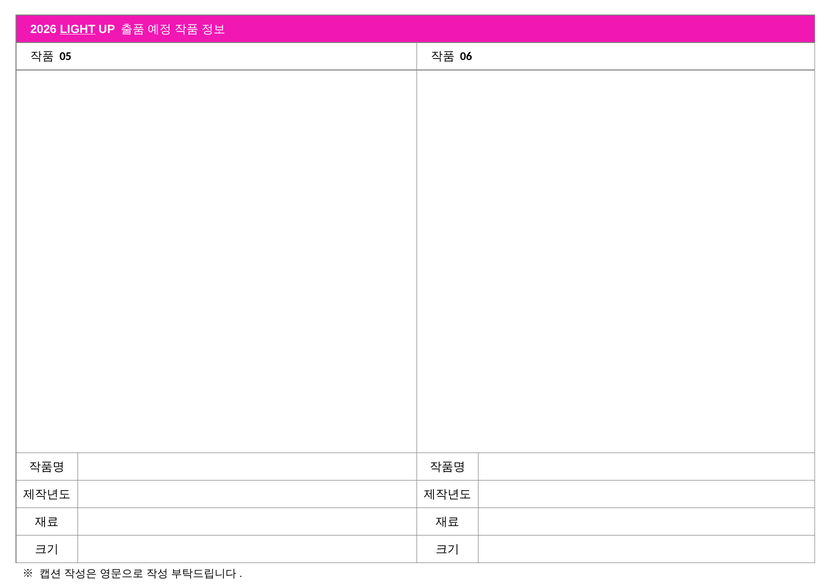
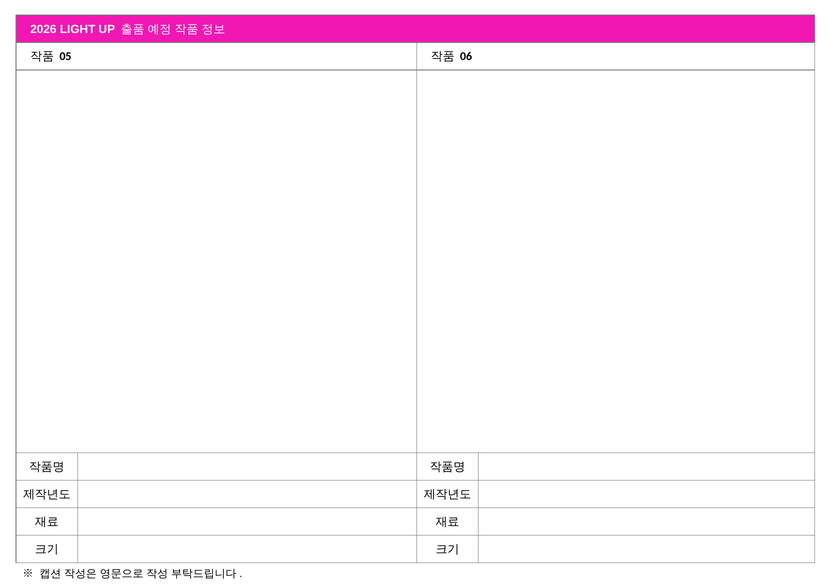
LIGHT underline: present -> none
